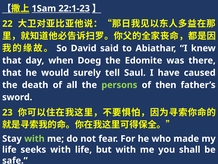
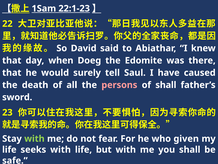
persons colour: light green -> pink
of then: then -> shall
made: made -> given
